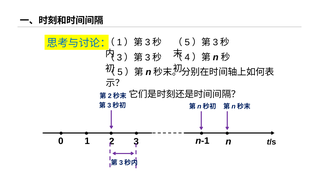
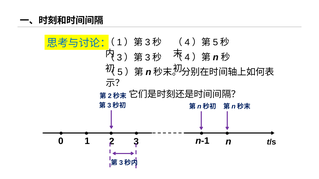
5 at (187, 42): 5 -> 4
3 at (215, 42): 3 -> 5
